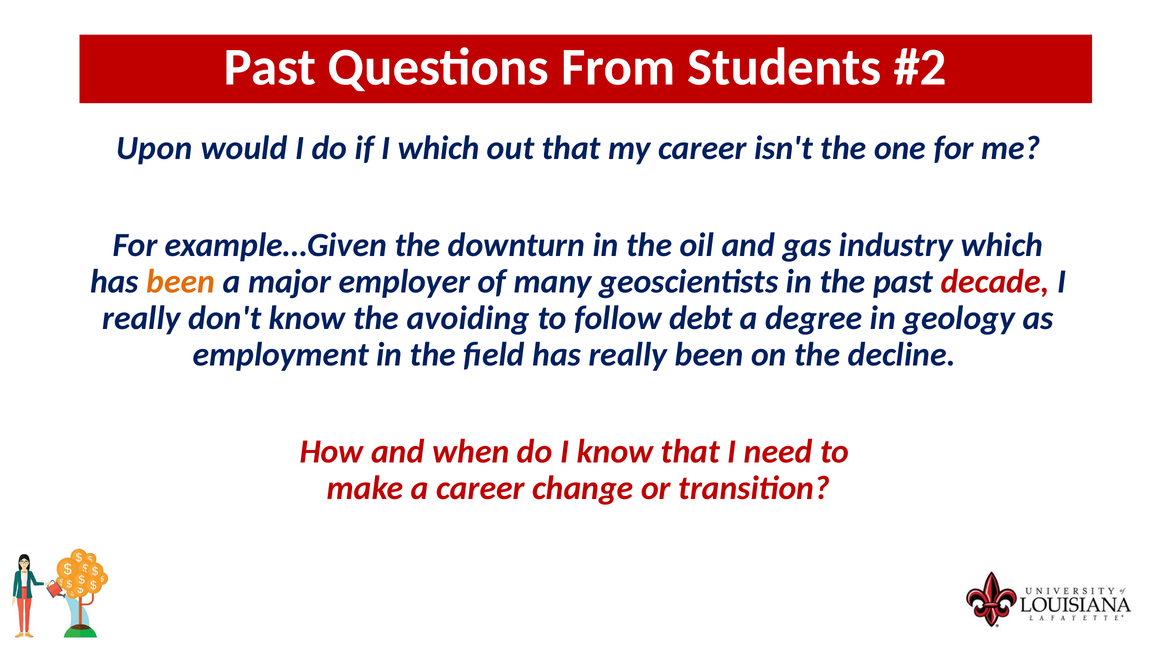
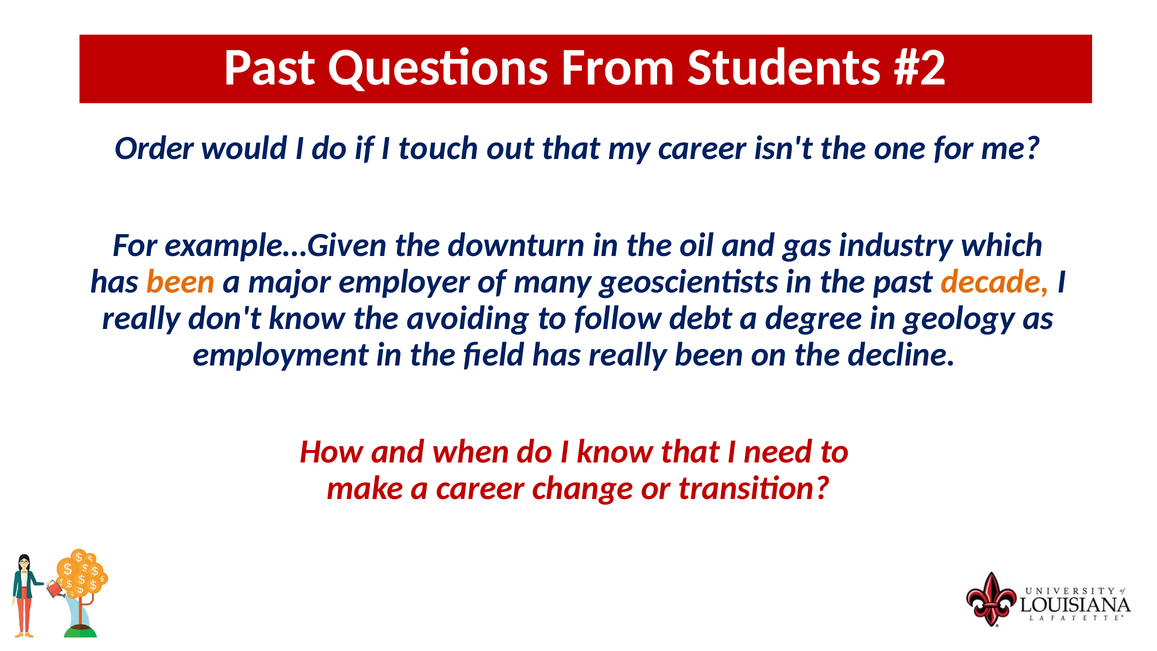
Upon: Upon -> Order
I which: which -> touch
decade colour: red -> orange
